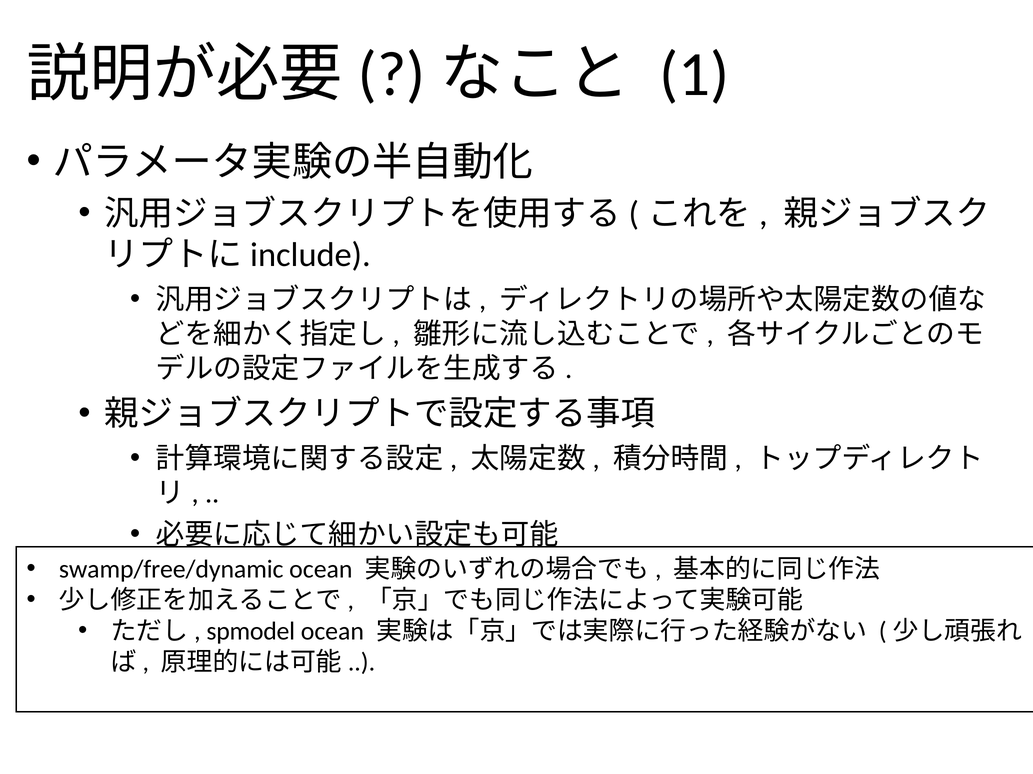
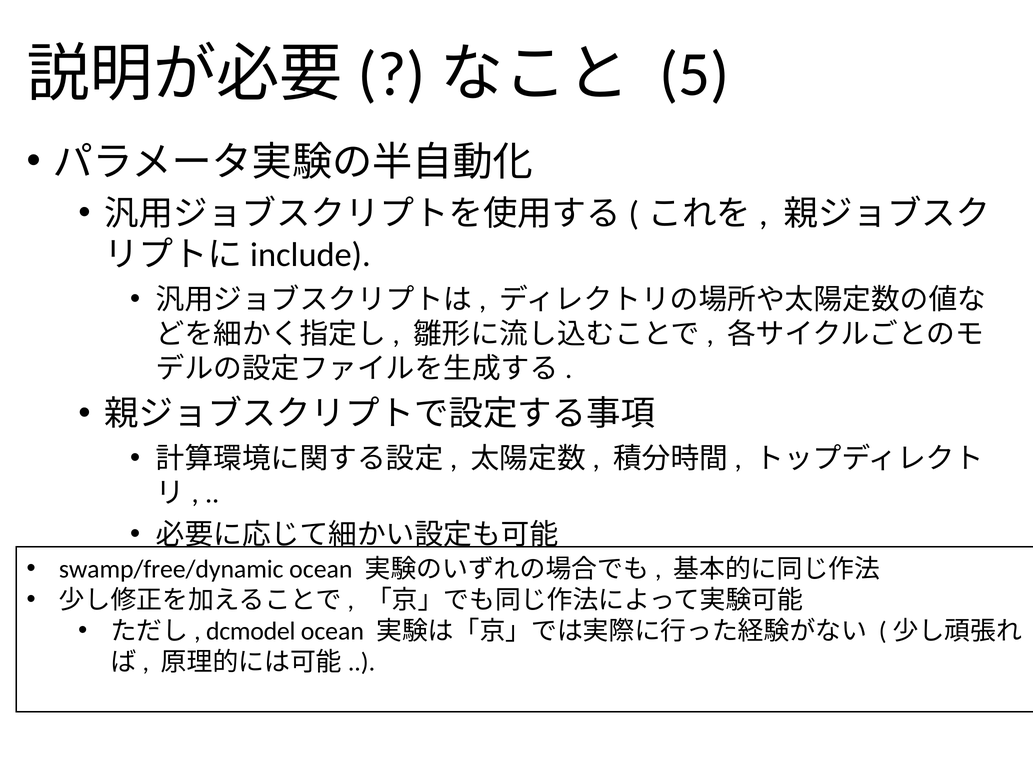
1: 1 -> 5
spmodel: spmodel -> dcmodel
